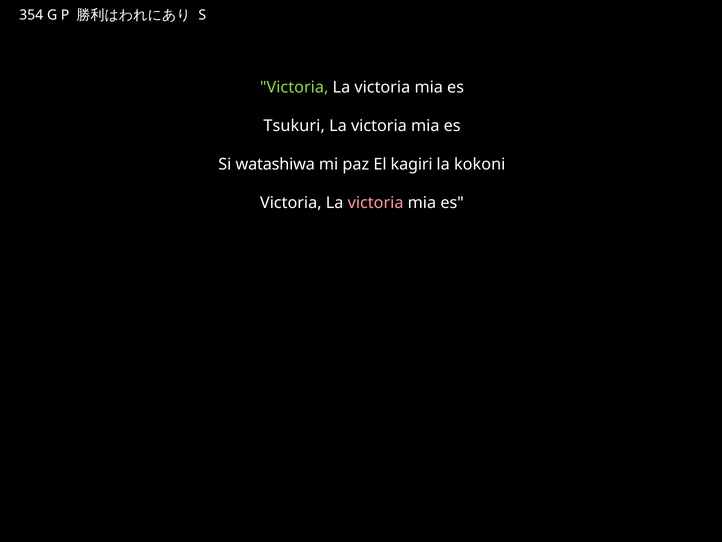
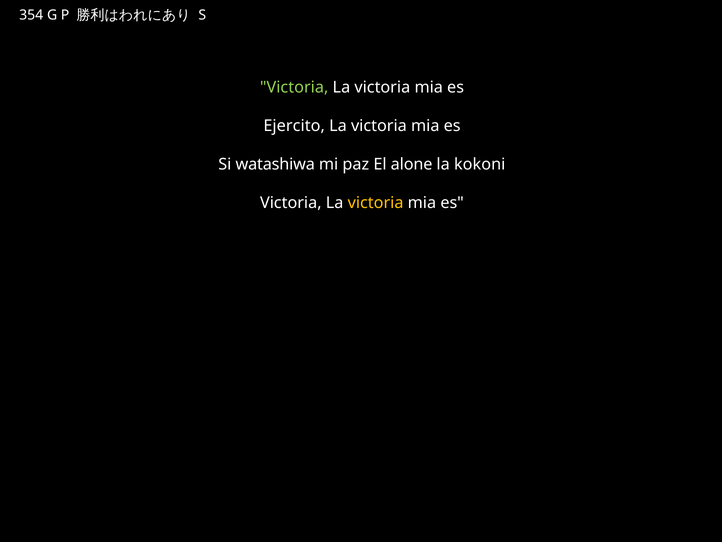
Tsukuri: Tsukuri -> Ejercito
kagiri: kagiri -> alone
victoria at (376, 203) colour: pink -> yellow
